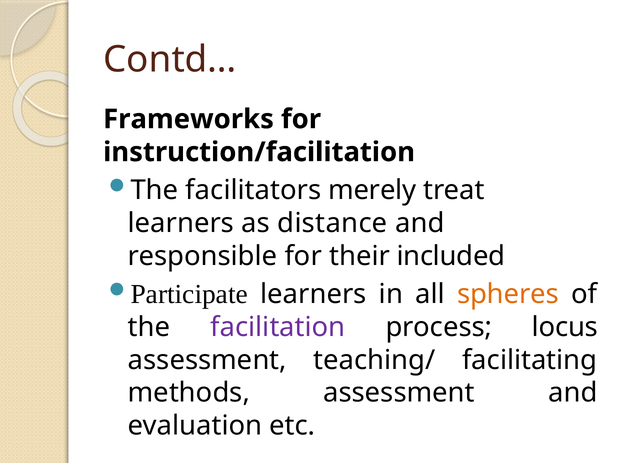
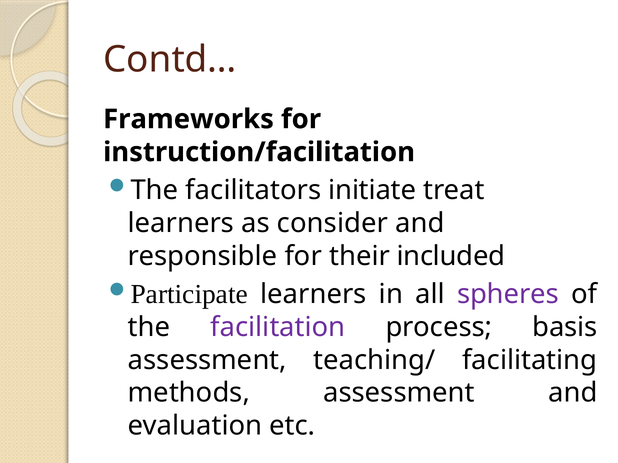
merely: merely -> initiate
distance: distance -> consider
spheres colour: orange -> purple
locus: locus -> basis
